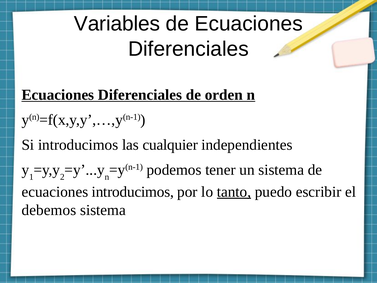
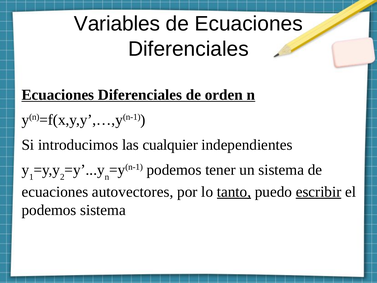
ecuaciones introducimos: introducimos -> autovectores
escribir underline: none -> present
debemos at (49, 210): debemos -> podemos
